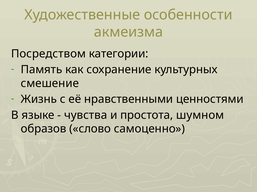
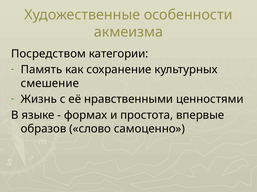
чувства: чувства -> формах
шумном: шумном -> впервые
